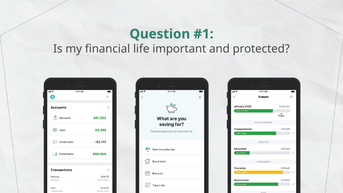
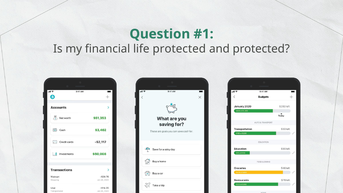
life important: important -> protected
